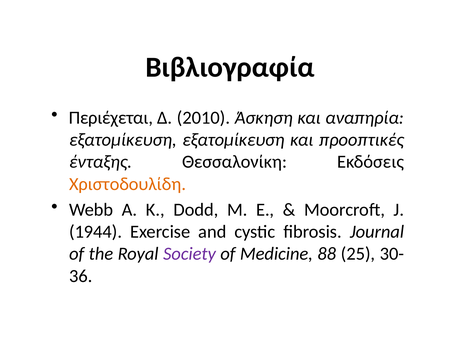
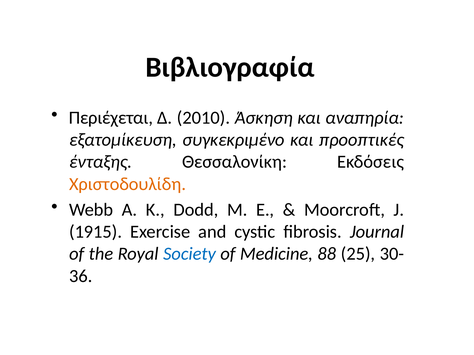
εξατομίκευση εξατομίκευση: εξατομίκευση -> συγκεκριμένο
1944: 1944 -> 1915
Society colour: purple -> blue
